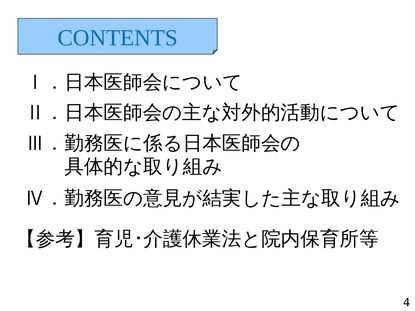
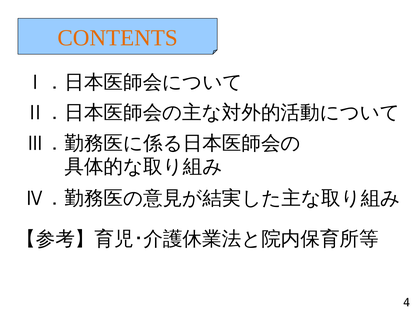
CONTENTS colour: blue -> orange
